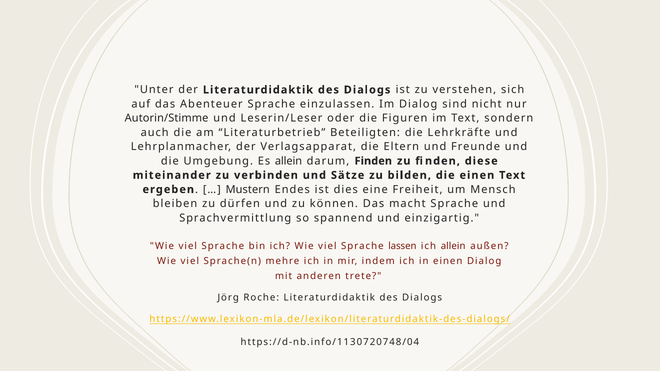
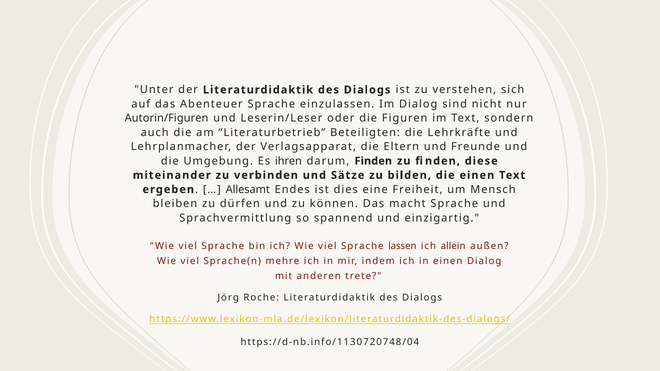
Autorin/Stimme: Autorin/Stimme -> Autorin/Figuren
Es allein: allein -> ihren
Mustern: Mustern -> Allesamt
